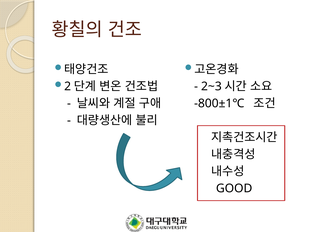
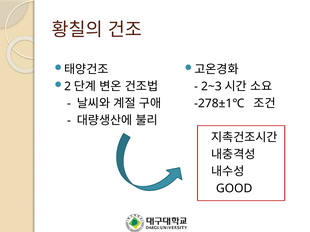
-800±1℃: -800±1℃ -> -278±1℃
